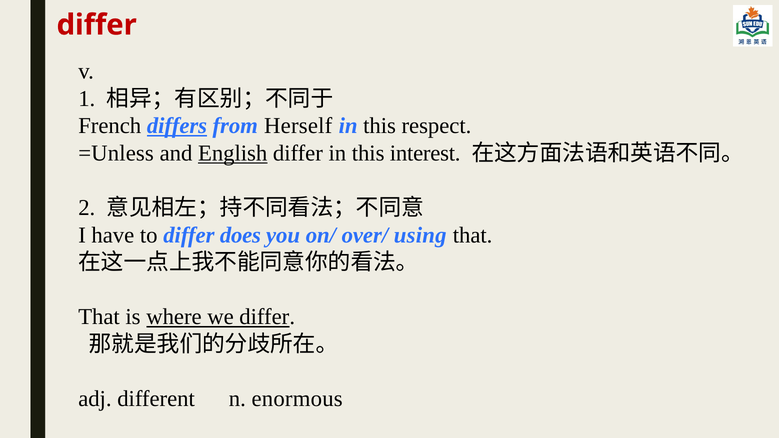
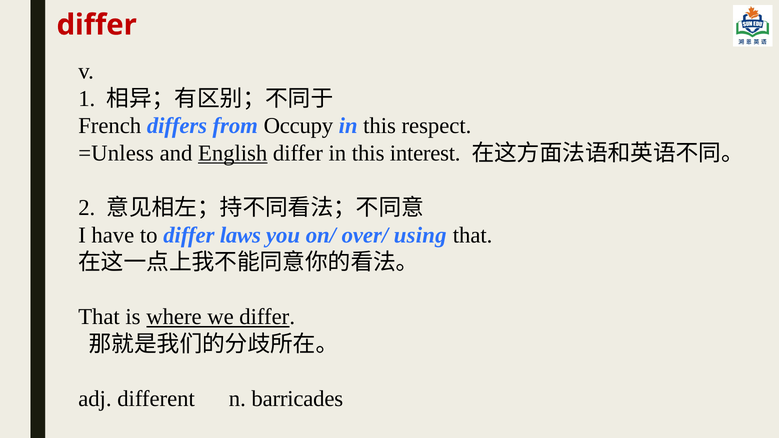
differs underline: present -> none
Herself: Herself -> Occupy
does: does -> laws
enormous: enormous -> barricades
